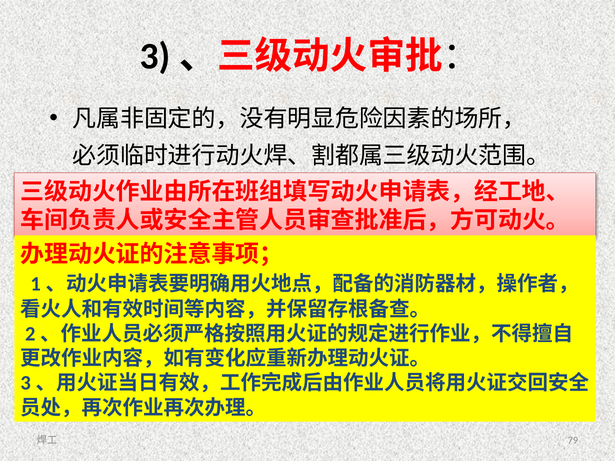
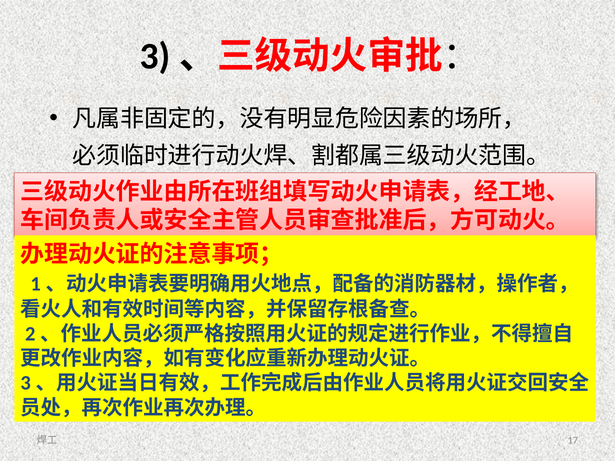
79: 79 -> 17
